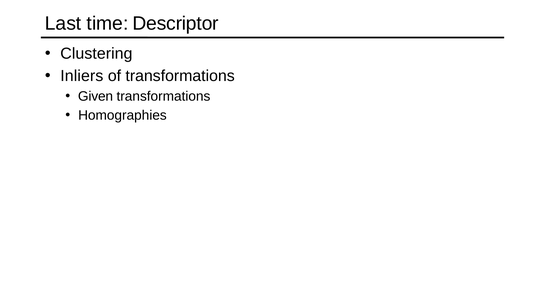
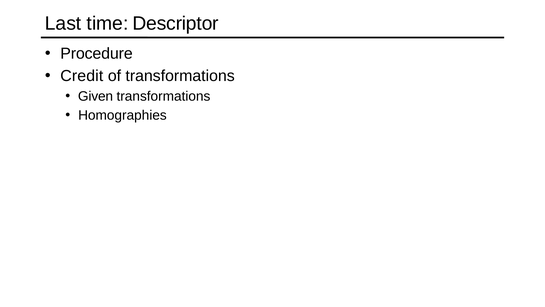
Clustering: Clustering -> Procedure
Inliers: Inliers -> Credit
